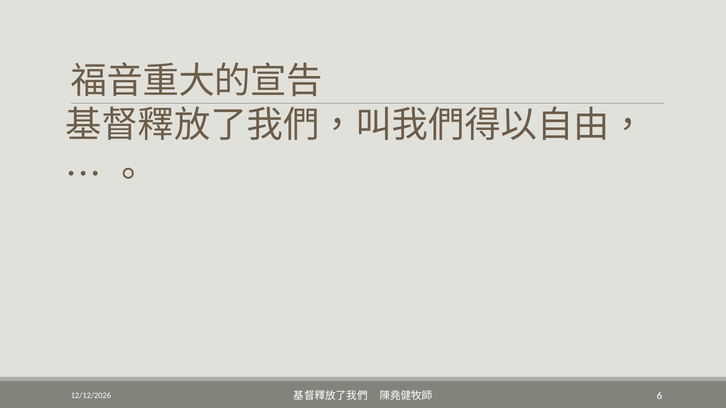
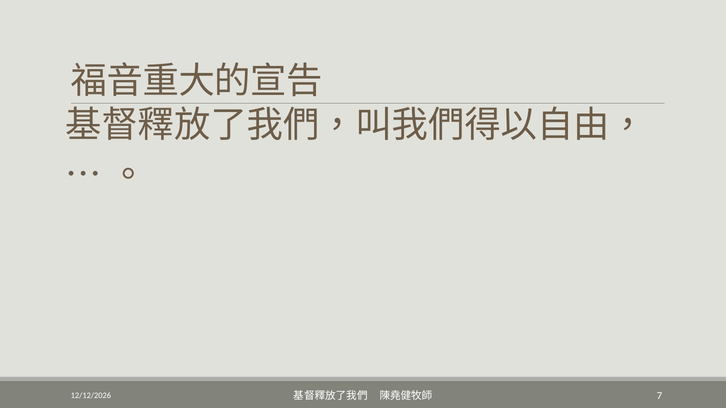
6: 6 -> 7
